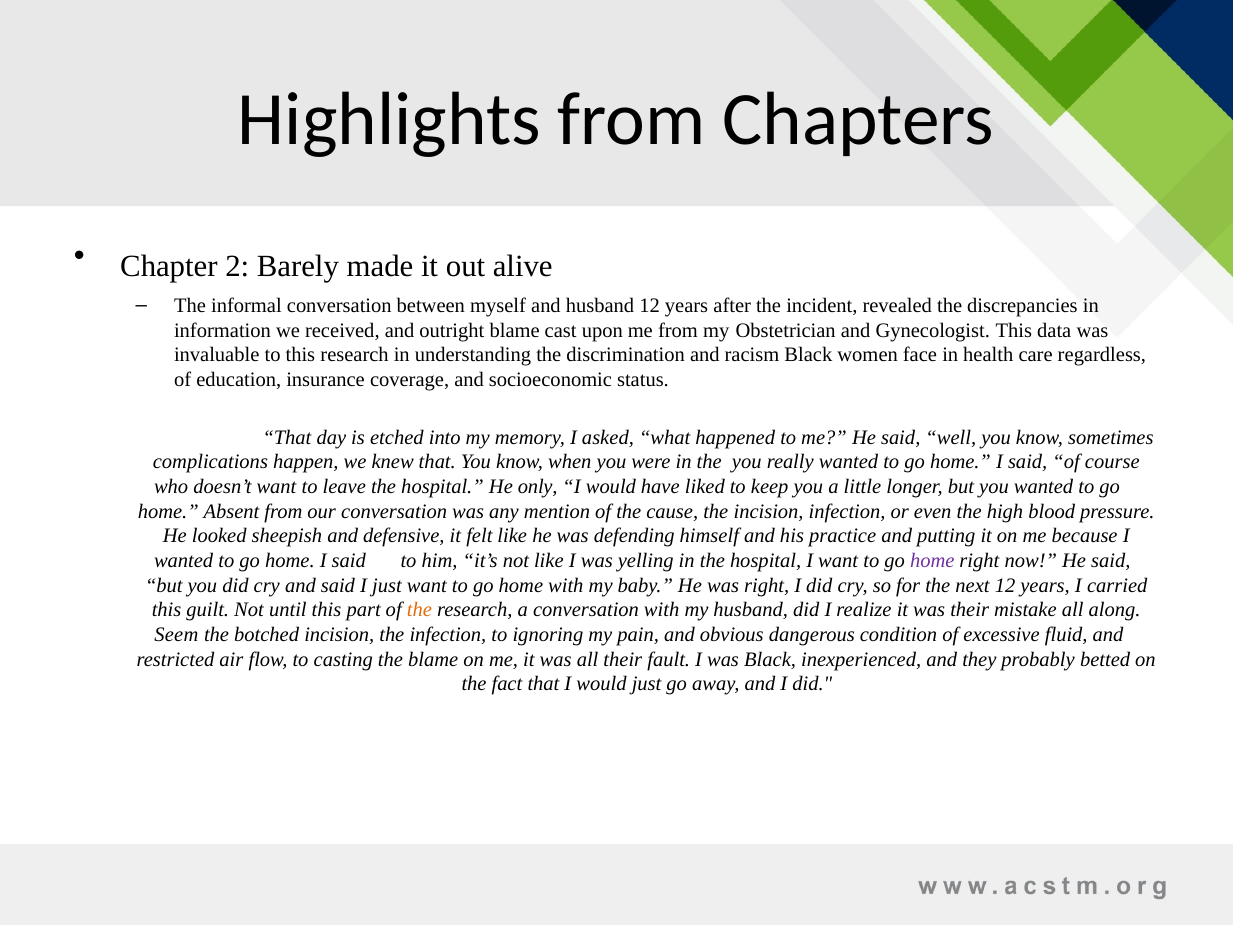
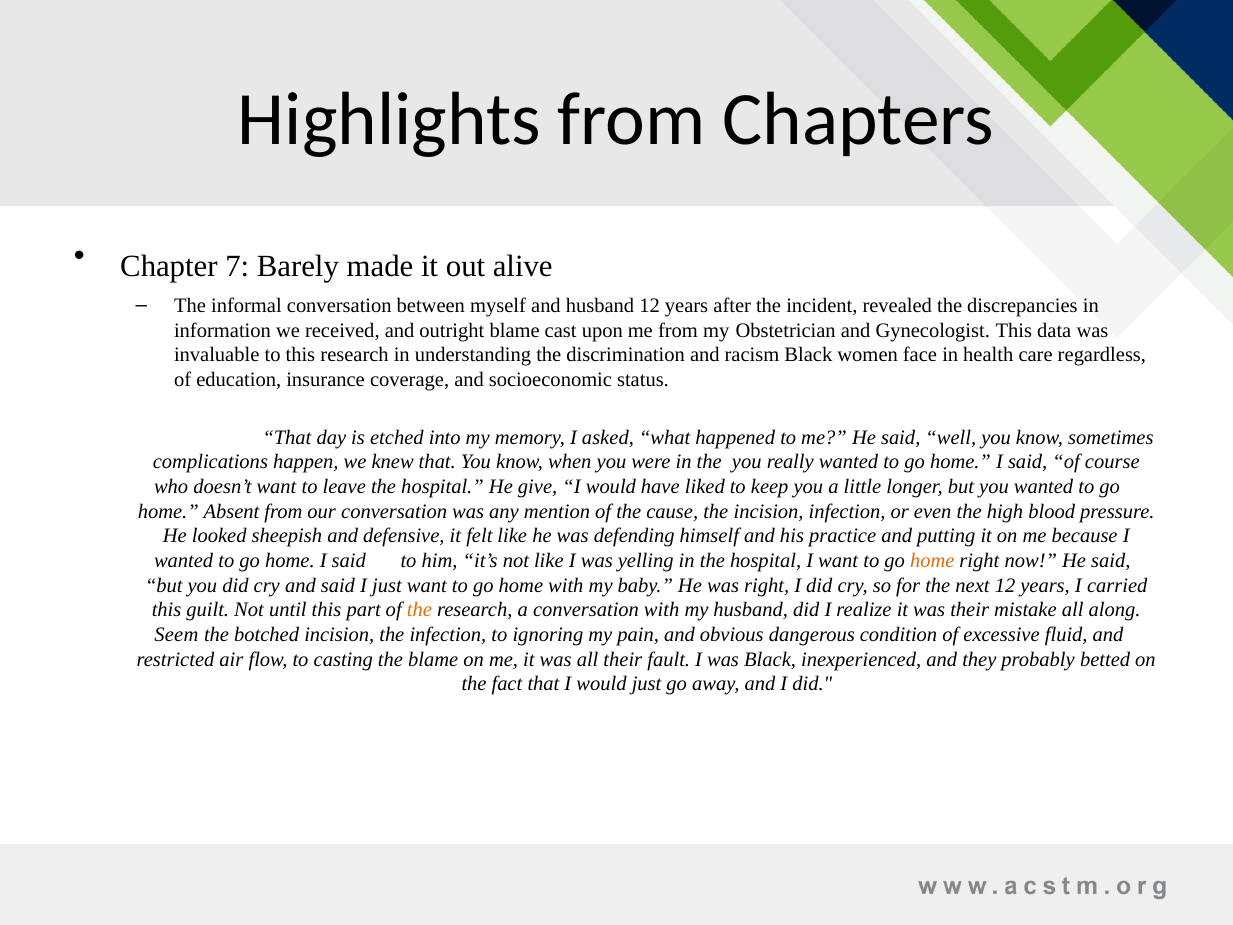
2: 2 -> 7
only: only -> give
home at (932, 560) colour: purple -> orange
